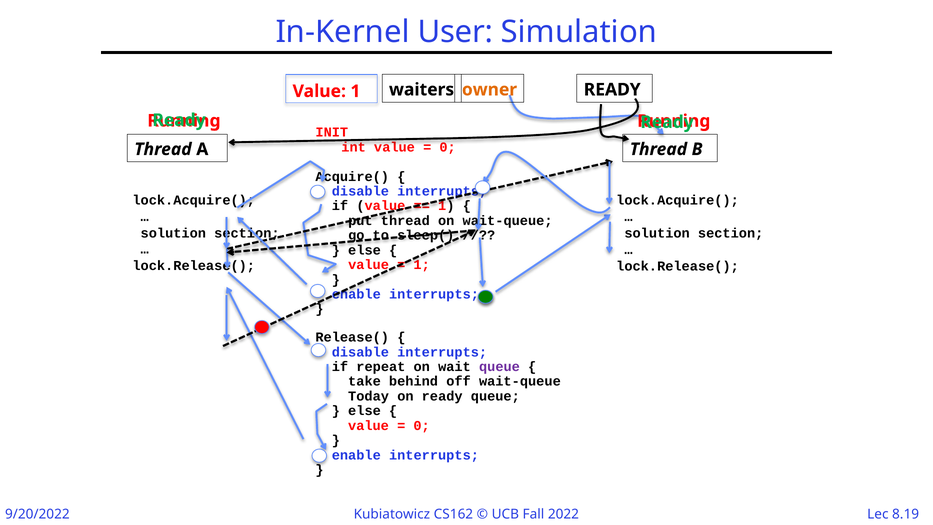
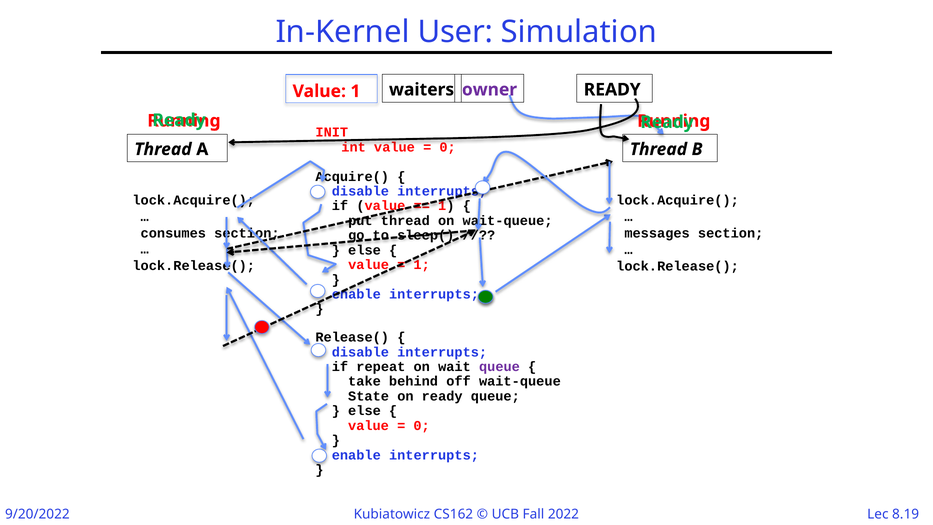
owner colour: orange -> purple
solution at (173, 233): solution -> consumes
solution at (657, 233): solution -> messages
Today: Today -> State
